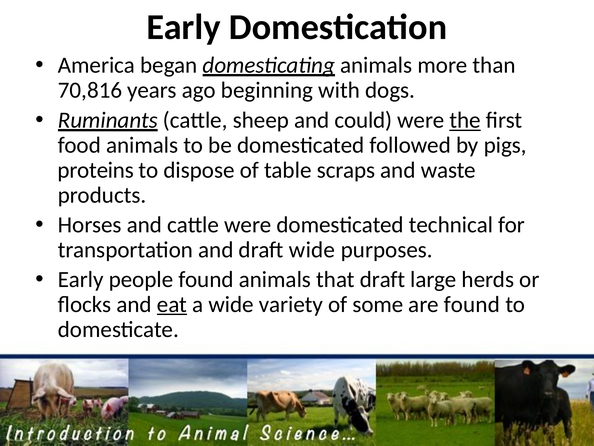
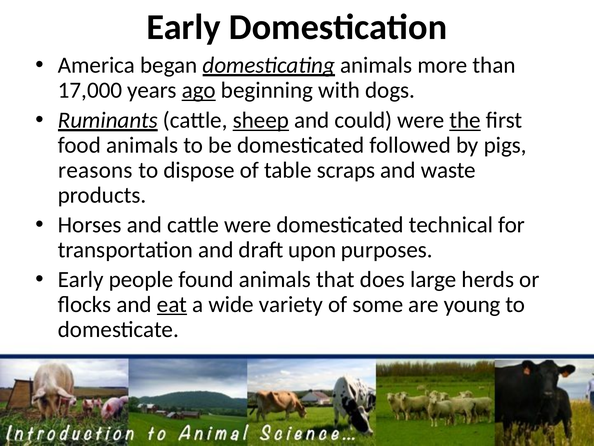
70,816: 70,816 -> 17,000
ago underline: none -> present
sheep underline: none -> present
proteins: proteins -> reasons
draft wide: wide -> upon
that draft: draft -> does
are found: found -> young
